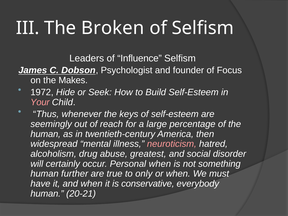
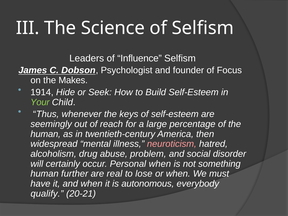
Broken: Broken -> Science
1972: 1972 -> 1914
Your colour: pink -> light green
greatest: greatest -> problem
true: true -> real
only: only -> lose
conservative: conservative -> autonomous
human at (47, 194): human -> qualify
